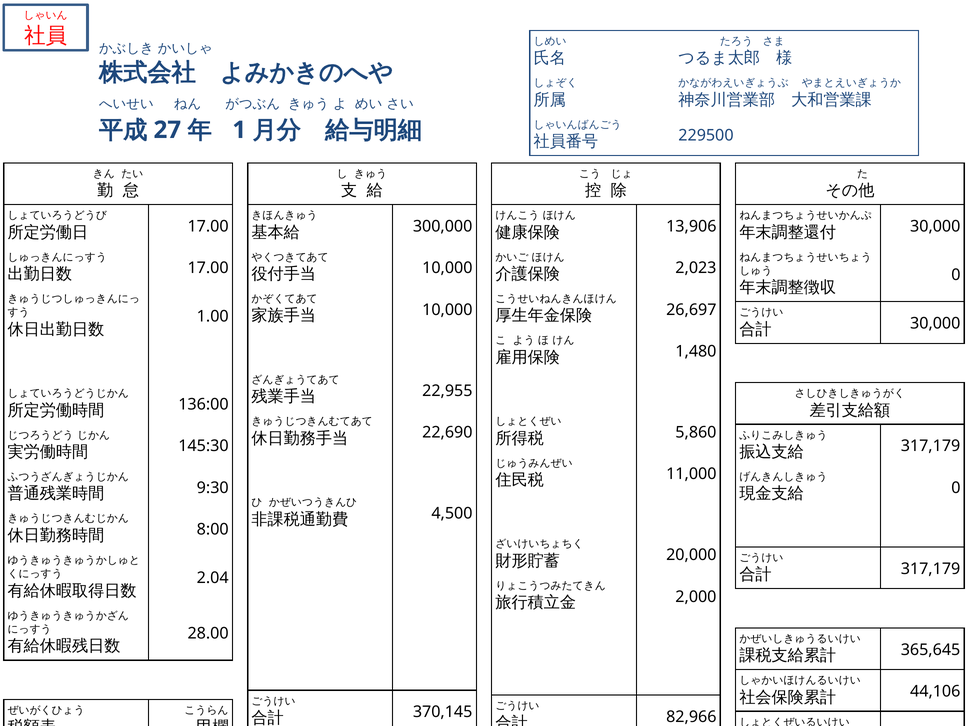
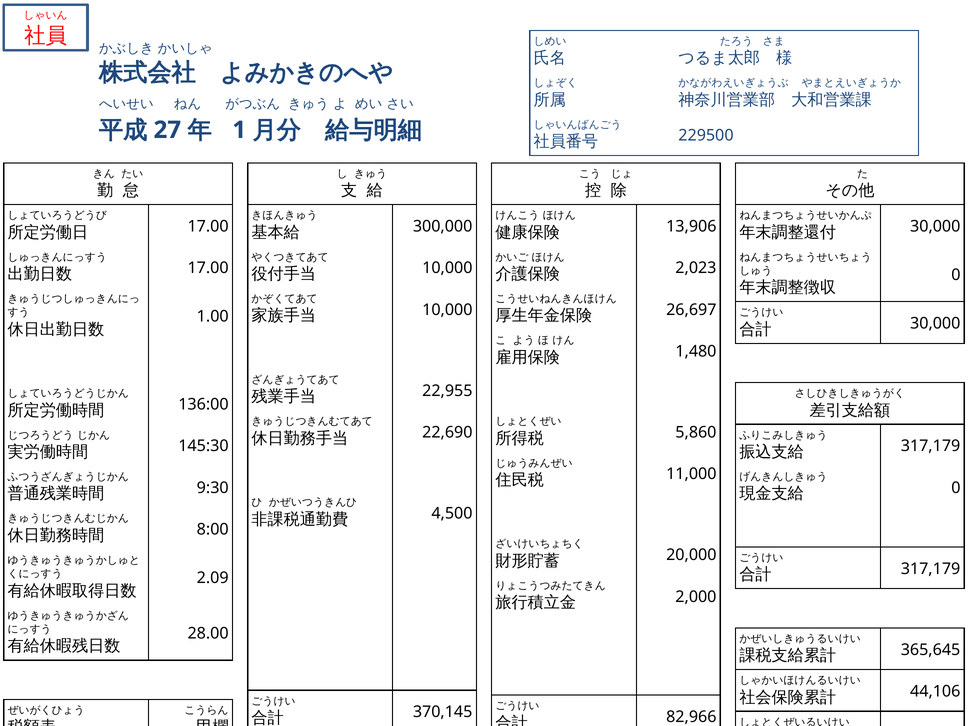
2.04: 2.04 -> 2.09
